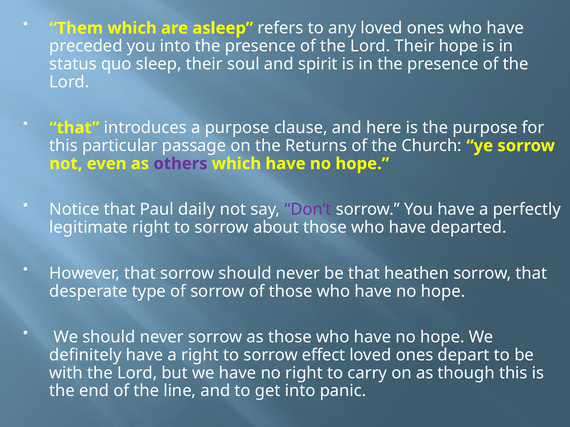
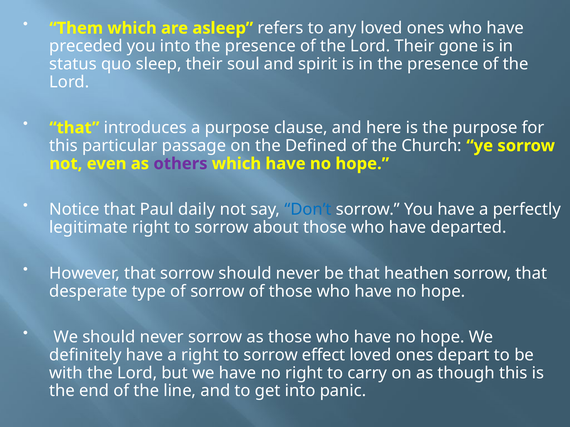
Their hope: hope -> gone
Returns: Returns -> Defined
Don’t colour: purple -> blue
